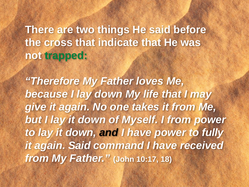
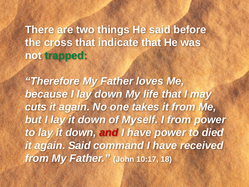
give: give -> cuts
and colour: black -> red
fully: fully -> died
